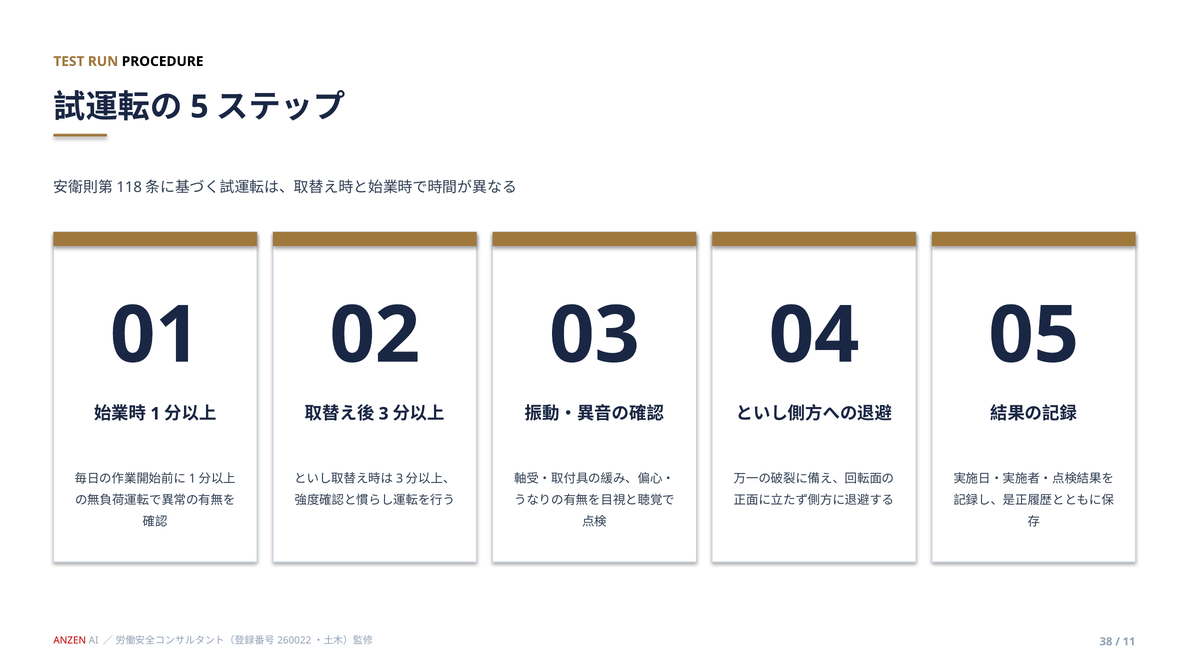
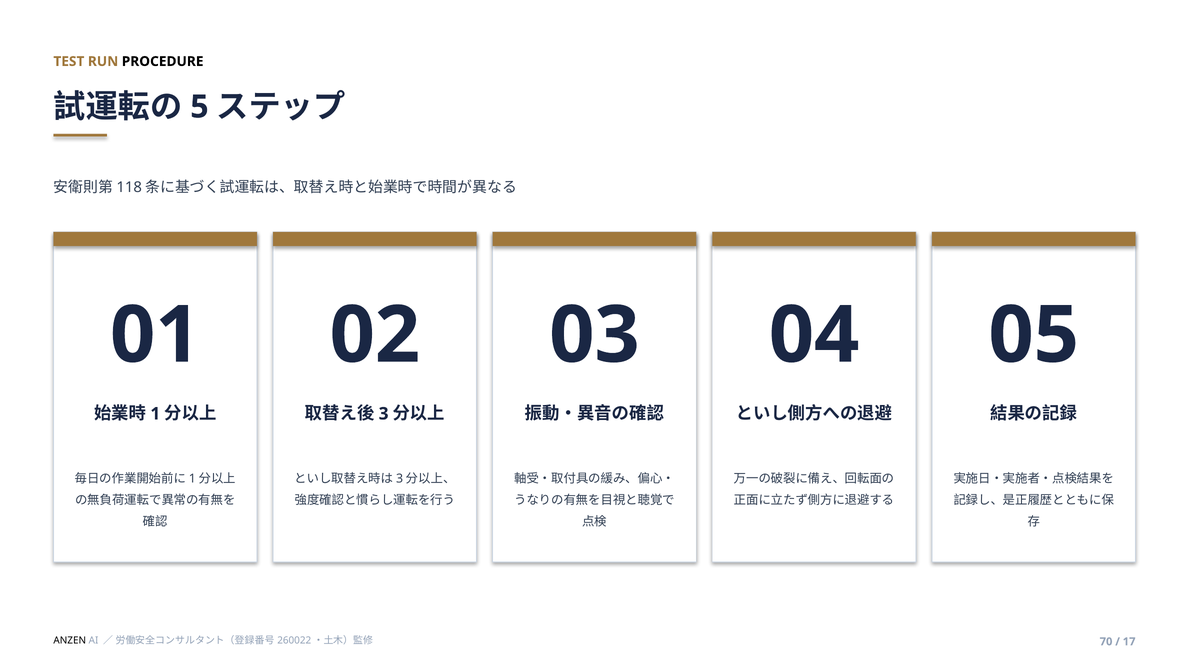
ANZEN colour: red -> black
38: 38 -> 70
11: 11 -> 17
